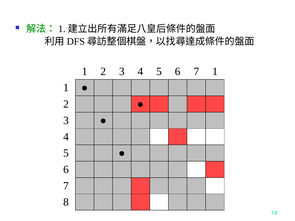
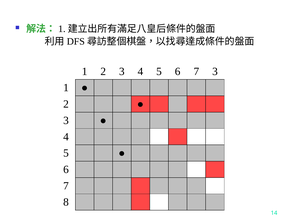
7 1: 1 -> 3
